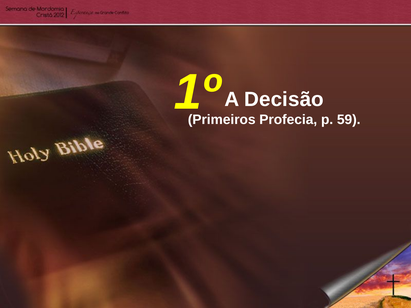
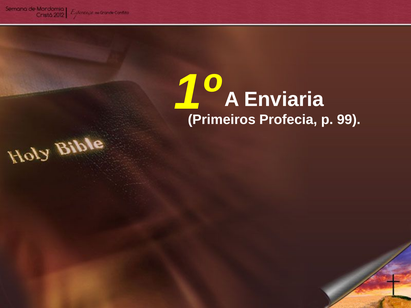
Decisão: Decisão -> Enviaria
59: 59 -> 99
